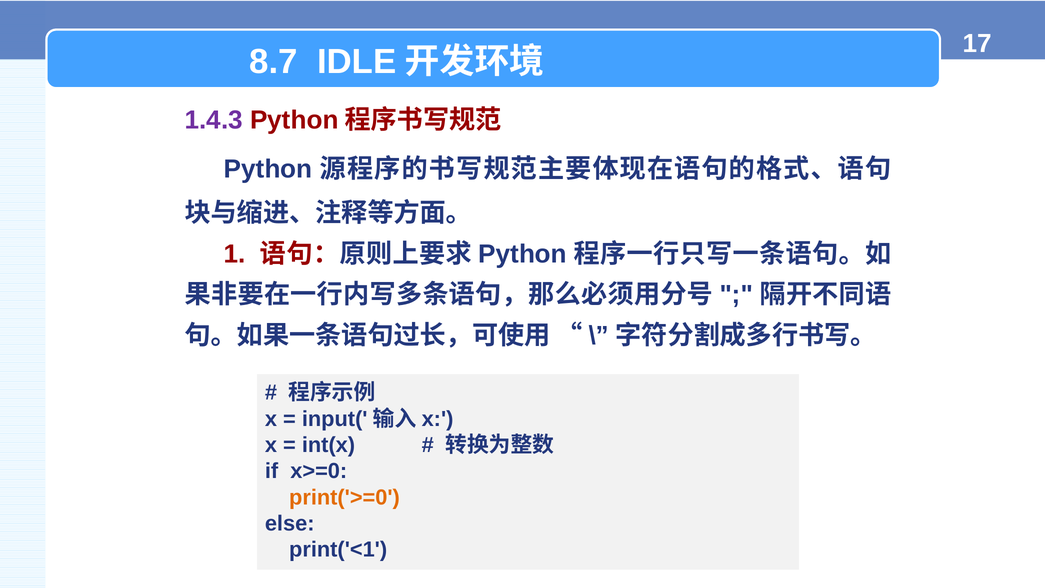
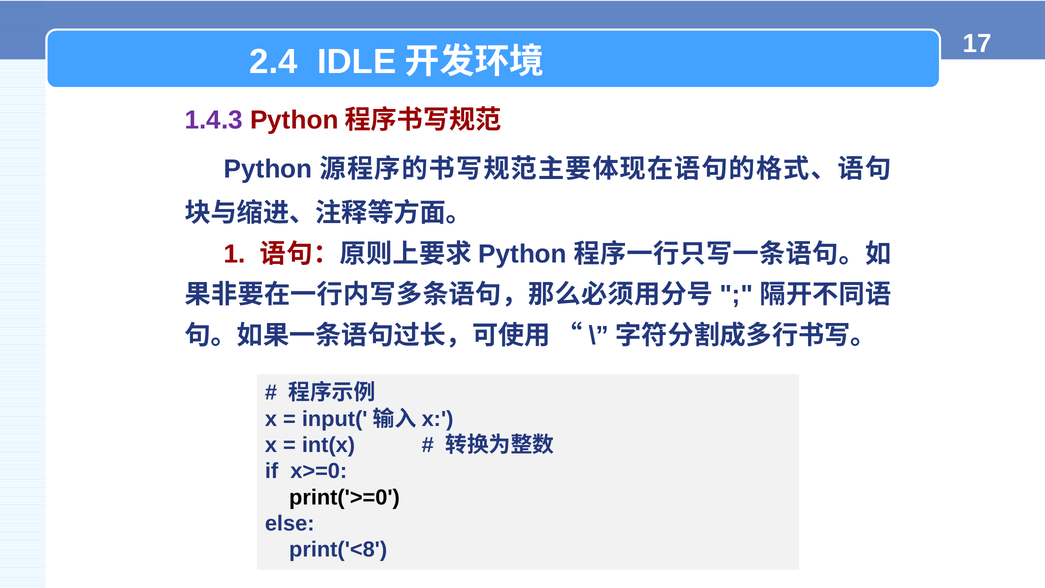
8.7: 8.7 -> 2.4
print('>=0 colour: orange -> black
print('<1: print('<1 -> print('<8
